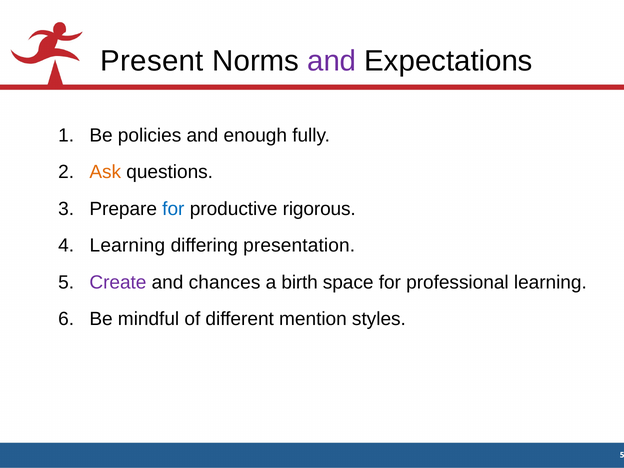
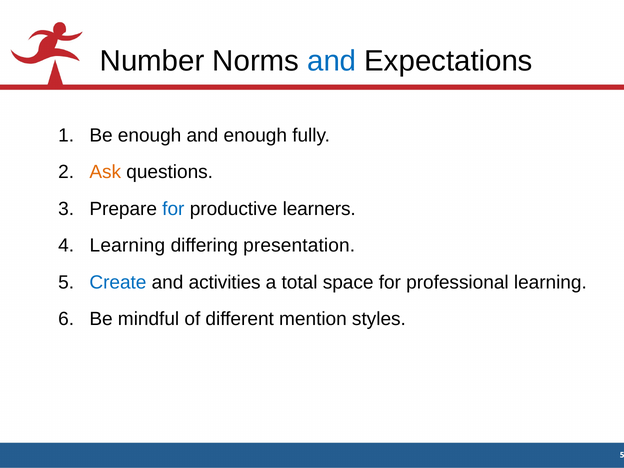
Present: Present -> Number
and at (332, 61) colour: purple -> blue
Be policies: policies -> enough
rigorous: rigorous -> learners
Create colour: purple -> blue
chances: chances -> activities
birth: birth -> total
